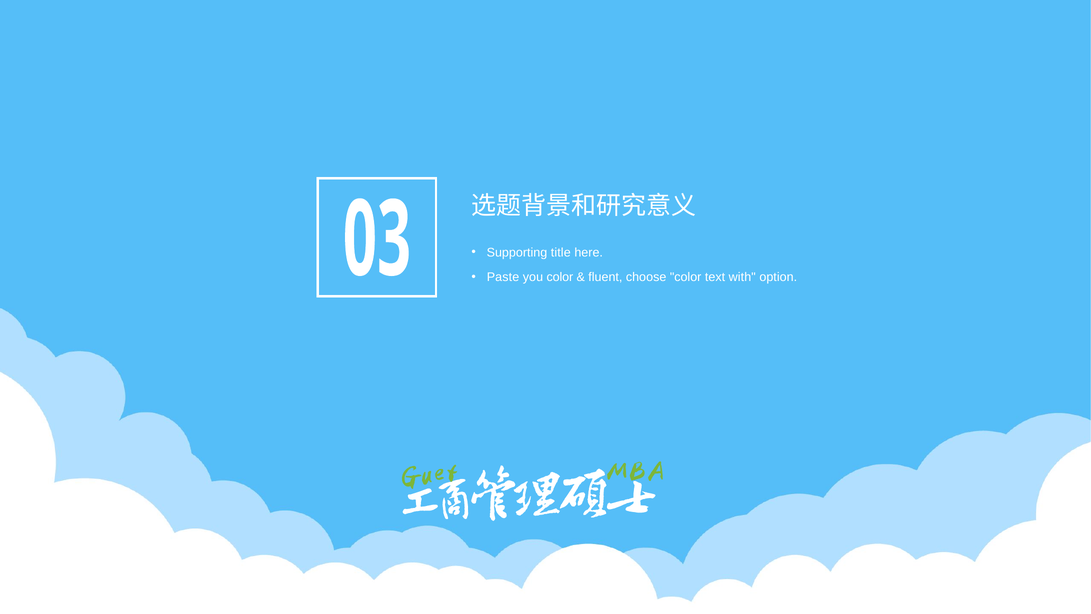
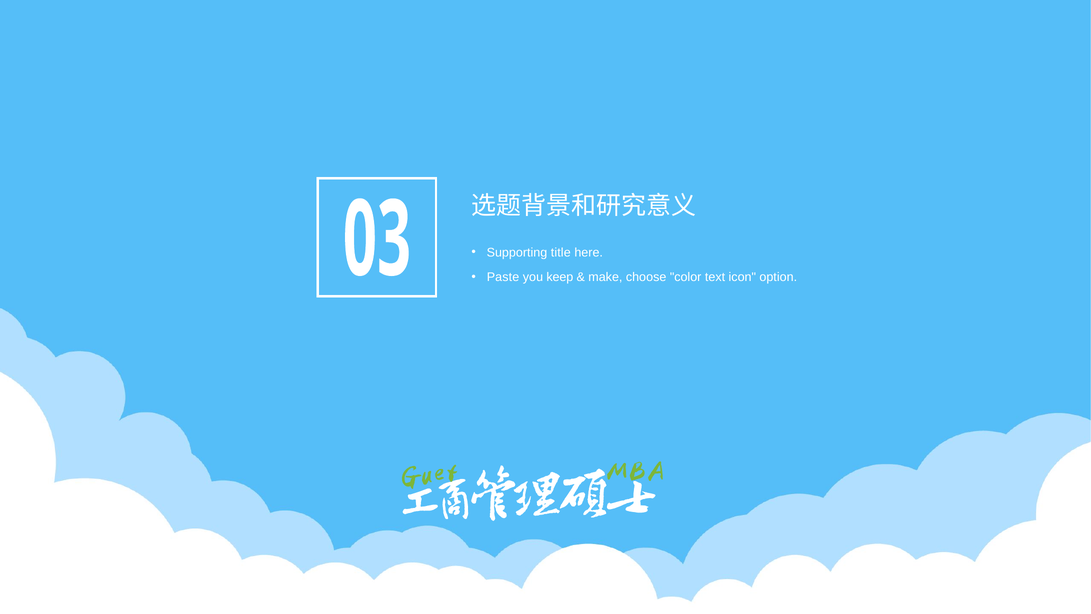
you color: color -> keep
fluent: fluent -> make
with: with -> icon
